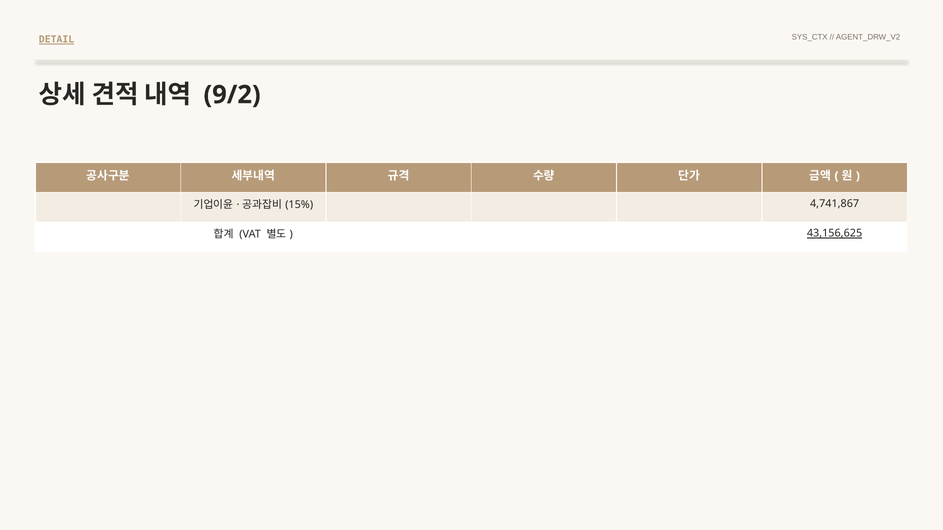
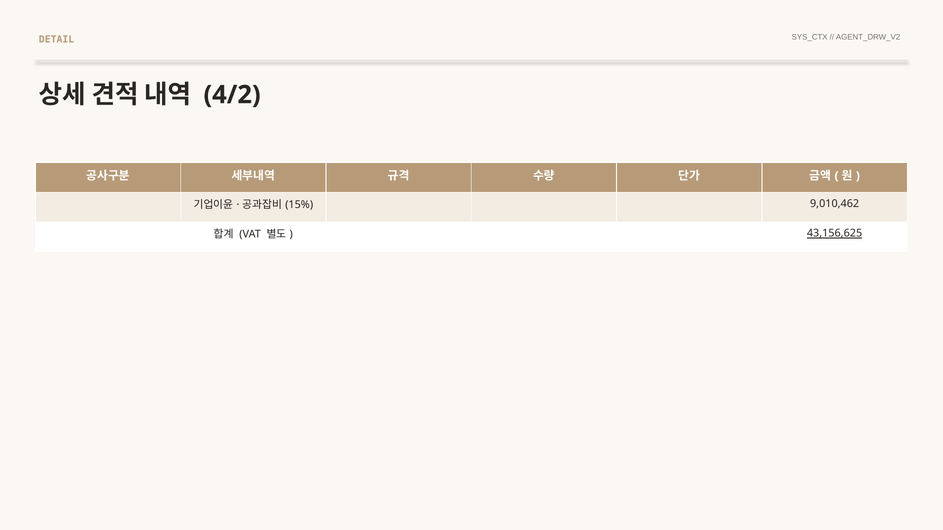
DETAIL underline: present -> none
9/2: 9/2 -> 4/2
4,741,867: 4,741,867 -> 9,010,462
